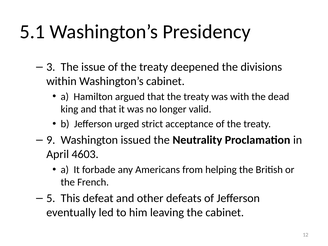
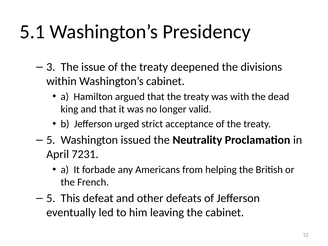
9 at (51, 140): 9 -> 5
4603: 4603 -> 7231
